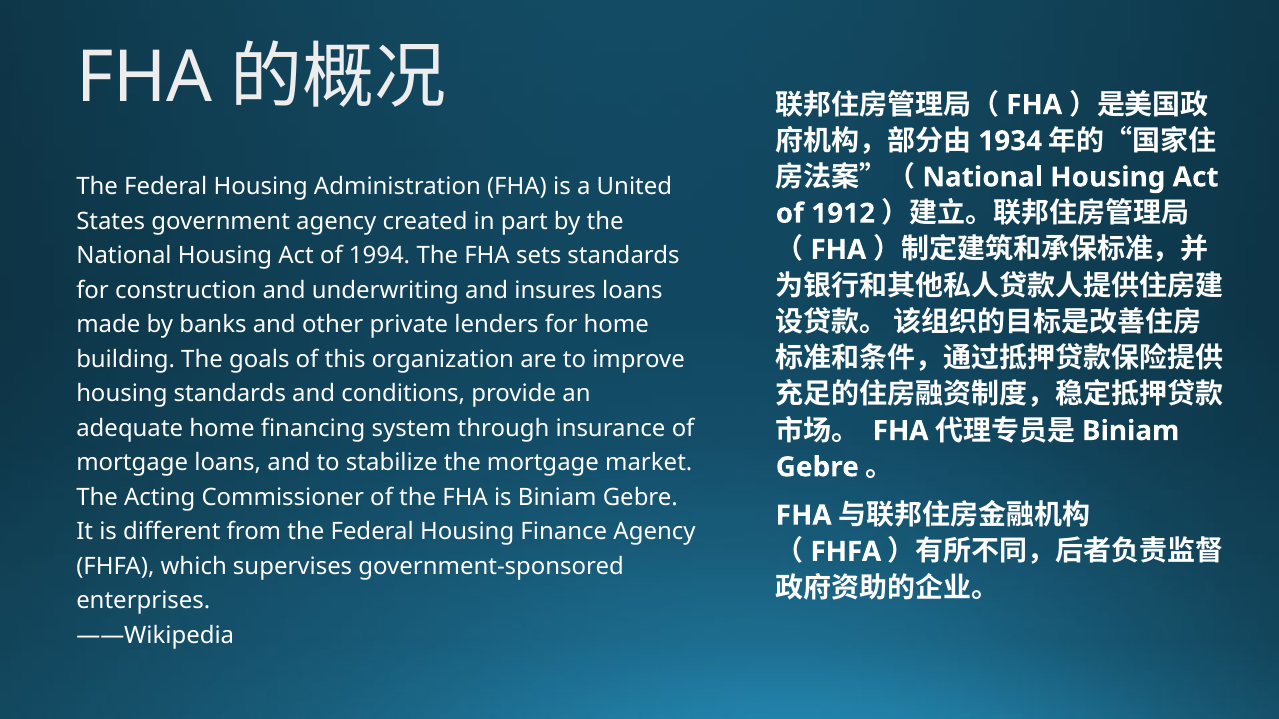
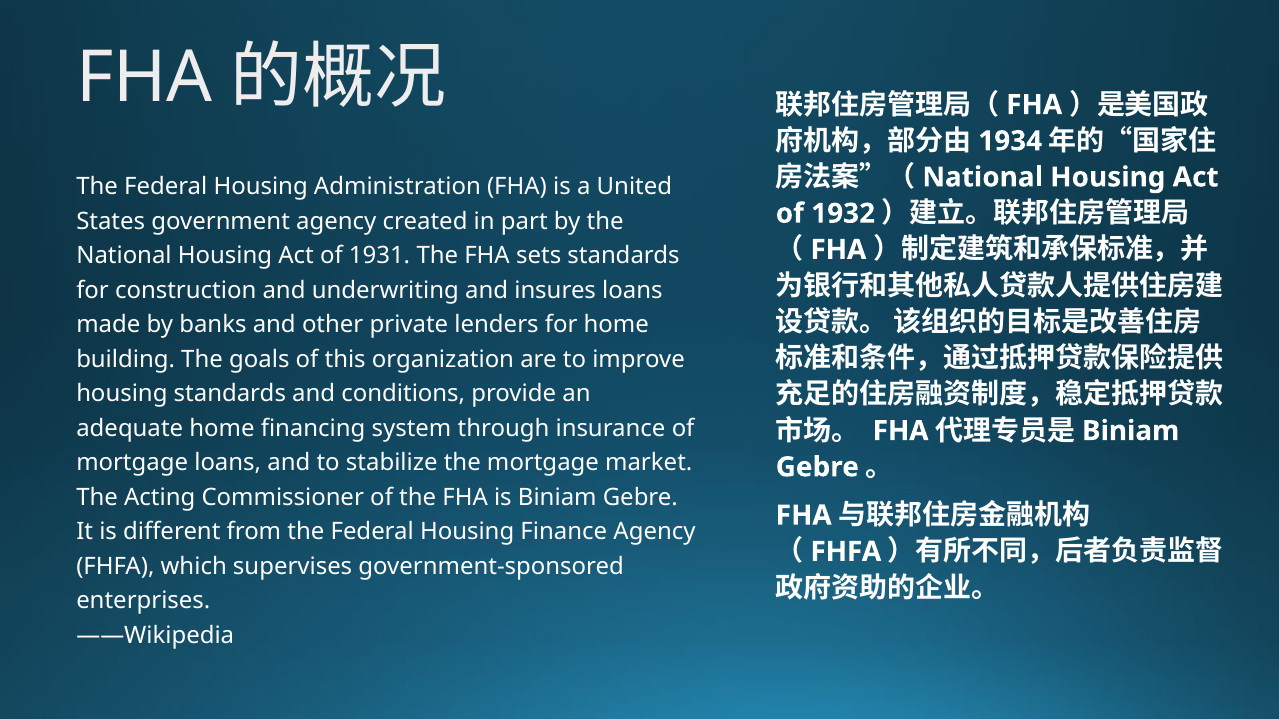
1912: 1912 -> 1932
1994: 1994 -> 1931
